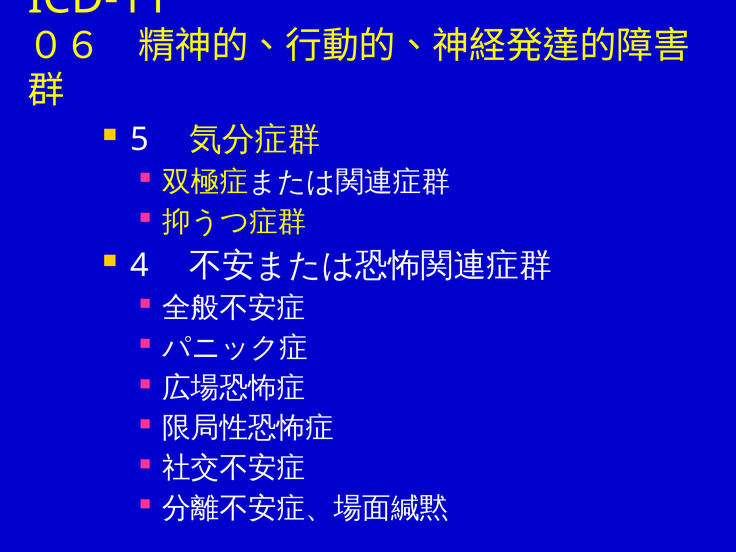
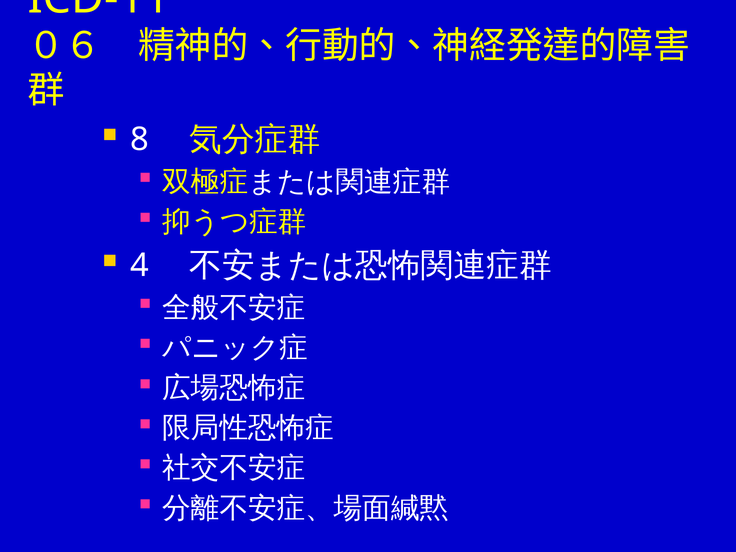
5: 5 -> 8
